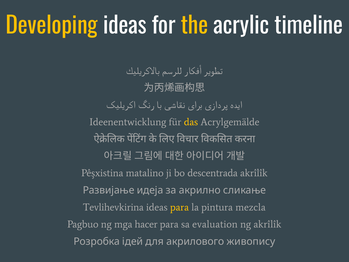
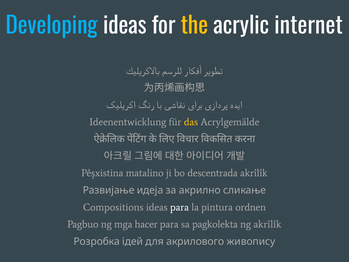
Developing colour: yellow -> light blue
timeline: timeline -> internet
Tevlihevkirina: Tevlihevkirina -> Compositions
para at (179, 207) colour: yellow -> white
mezcla: mezcla -> ordnen
evaluation: evaluation -> pagkolekta
